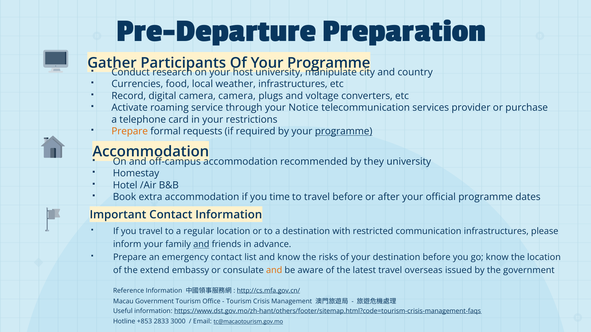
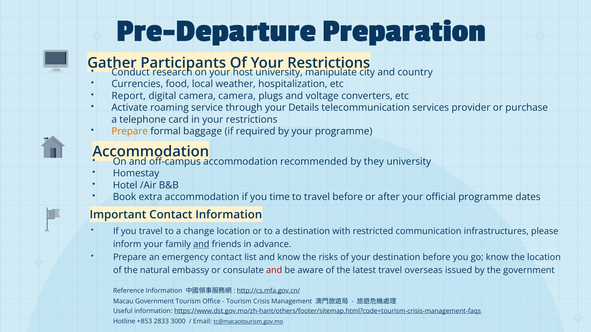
Of Your Programme: Programme -> Restrictions
weather infrastructures: infrastructures -> hospitalization
Record: Record -> Report
Notice: Notice -> Details
requests: requests -> baggage
programme at (344, 131) underline: present -> none
regular: regular -> change
extend: extend -> natural
and at (274, 271) colour: orange -> red
